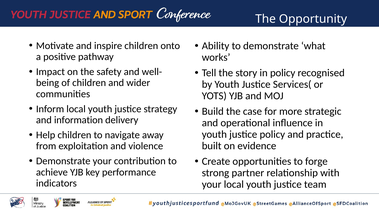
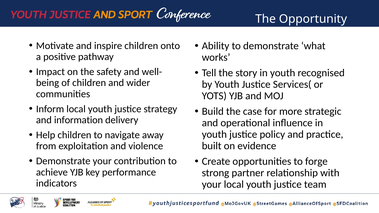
story in policy: policy -> youth
